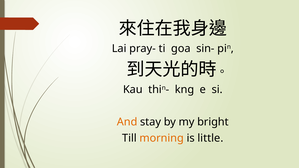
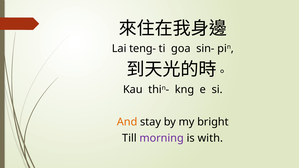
pray-: pray- -> teng-
morning colour: orange -> purple
little: little -> with
